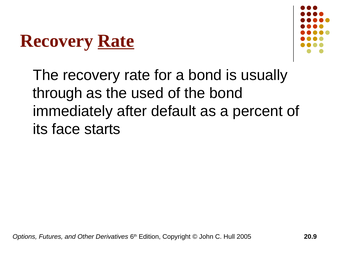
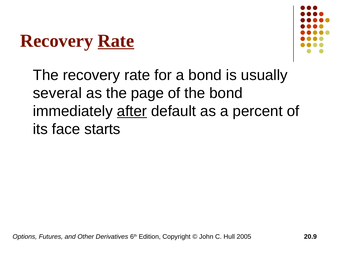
through: through -> several
used: used -> page
after underline: none -> present
